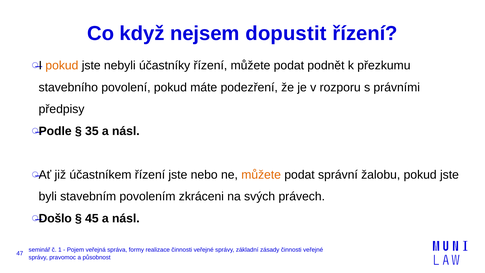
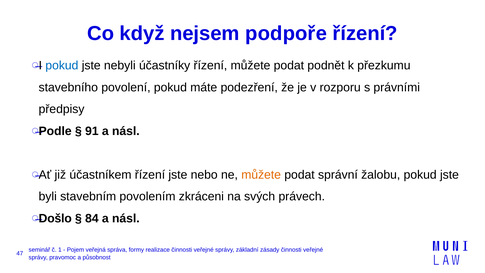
dopustit: dopustit -> podpoře
pokud at (62, 66) colour: orange -> blue
35: 35 -> 91
45: 45 -> 84
